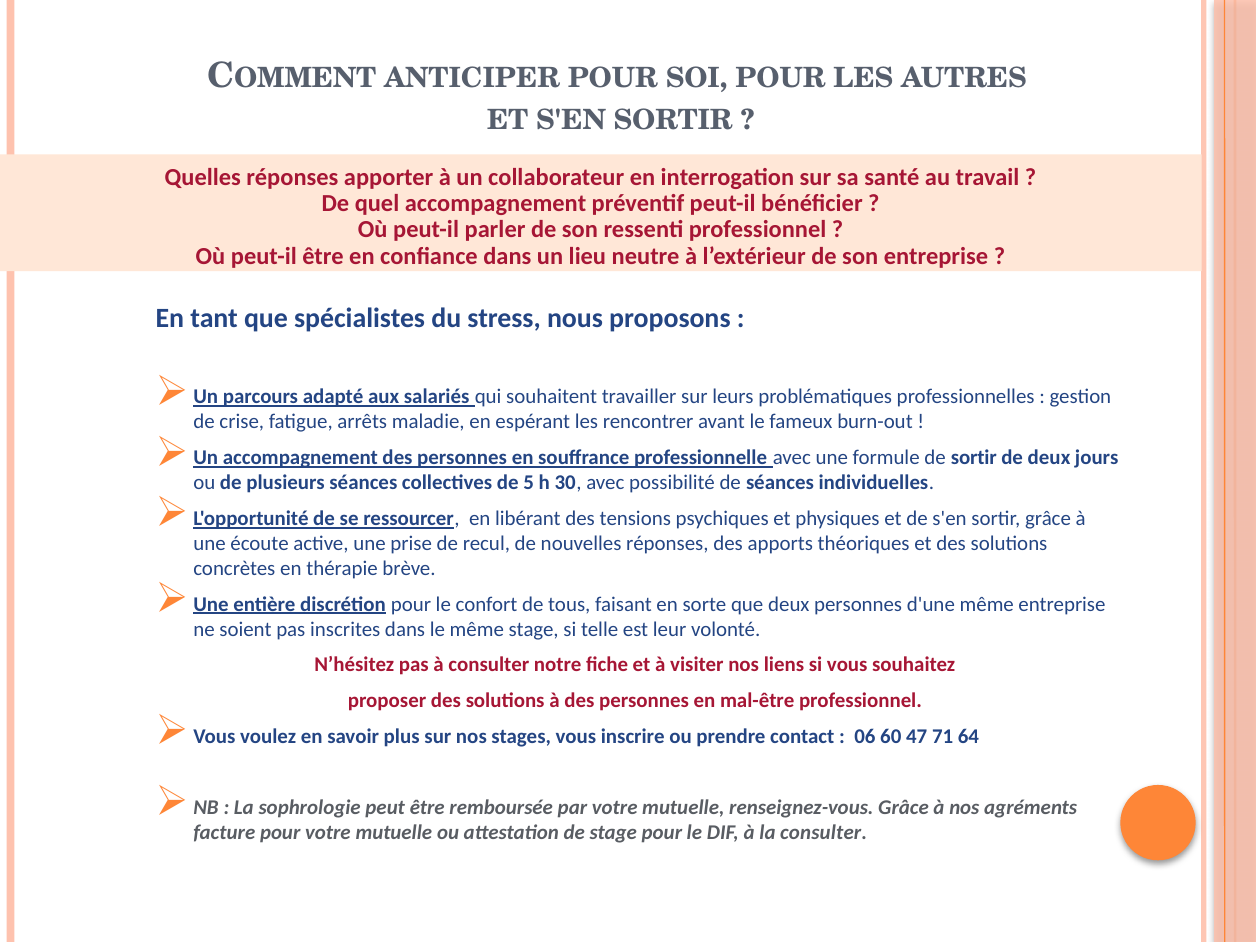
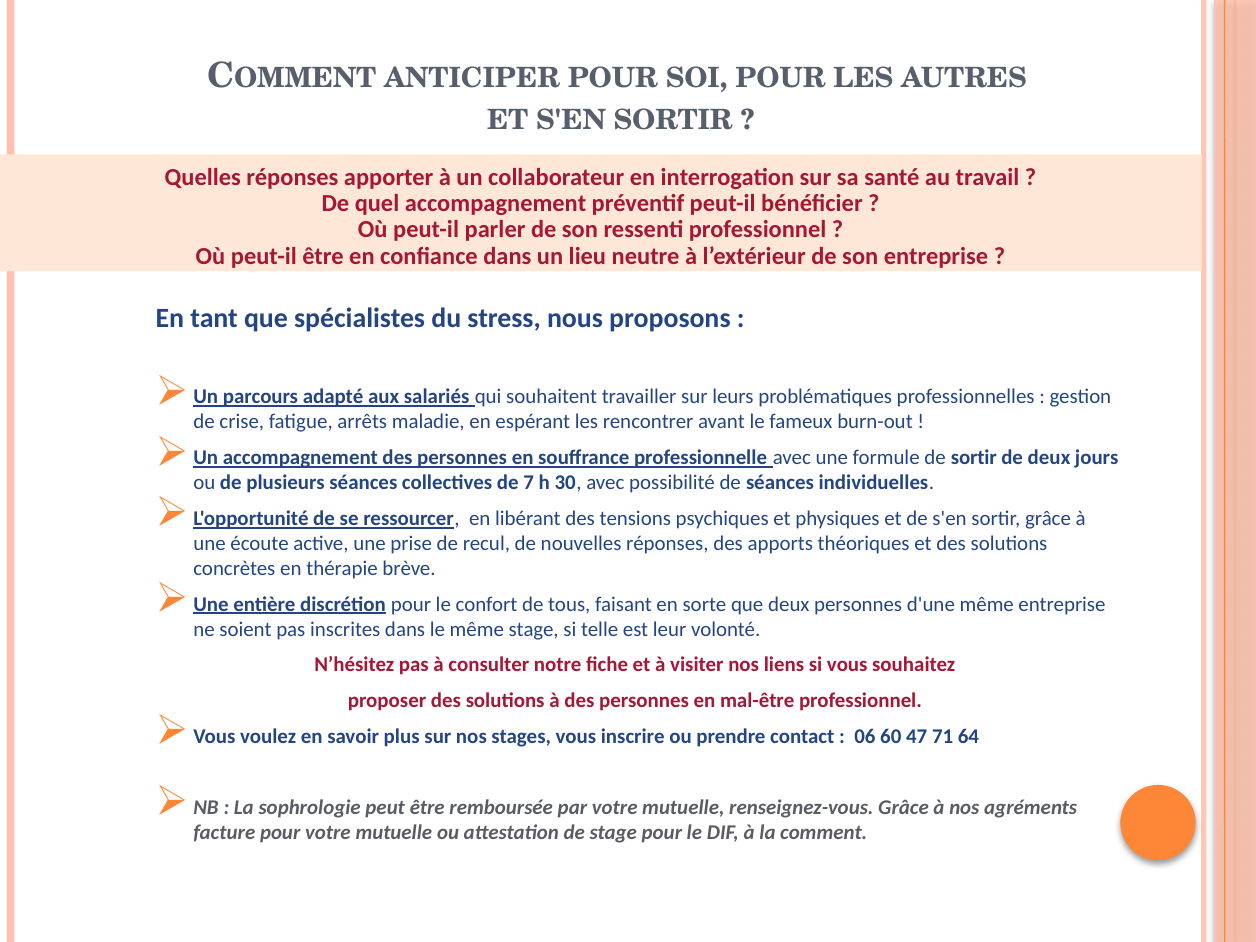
5: 5 -> 7
la consulter: consulter -> comment
